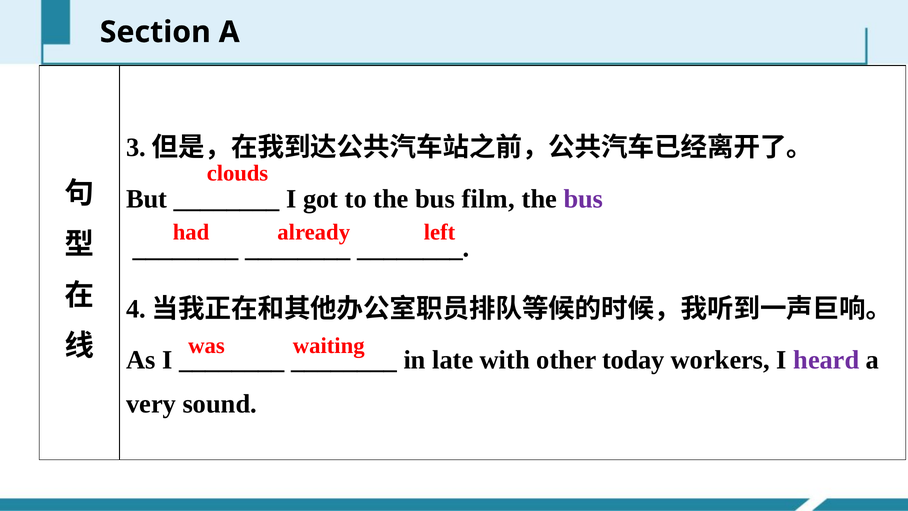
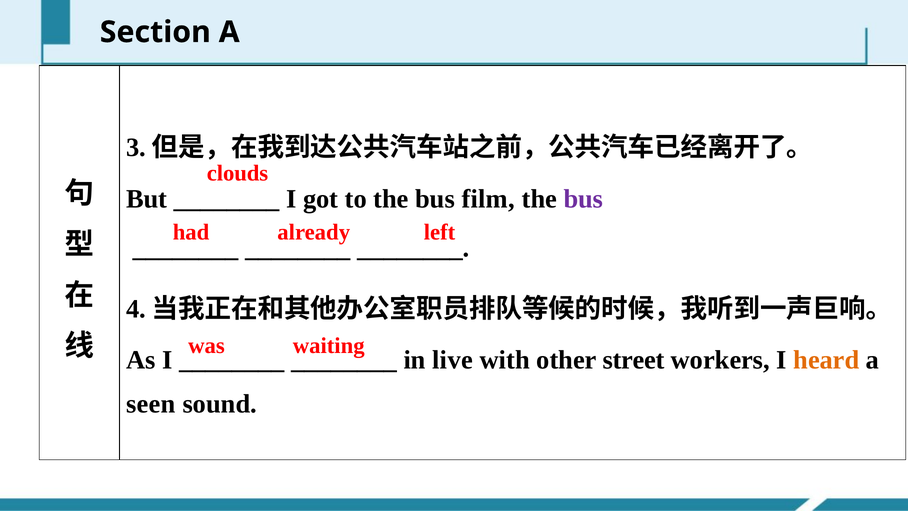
late: late -> live
today: today -> street
heard colour: purple -> orange
very: very -> seen
